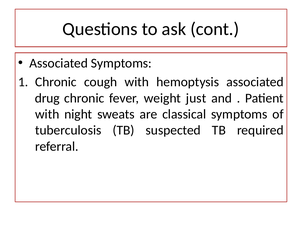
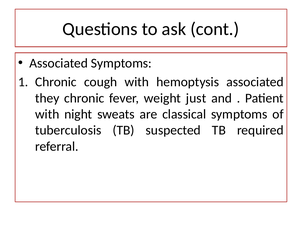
drug: drug -> they
